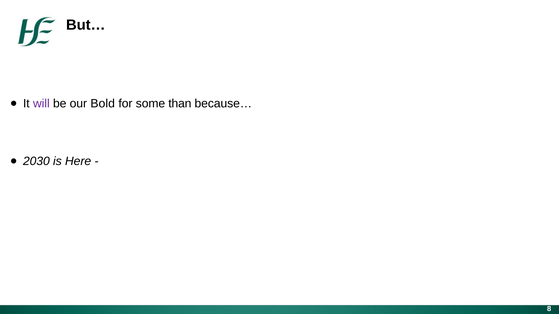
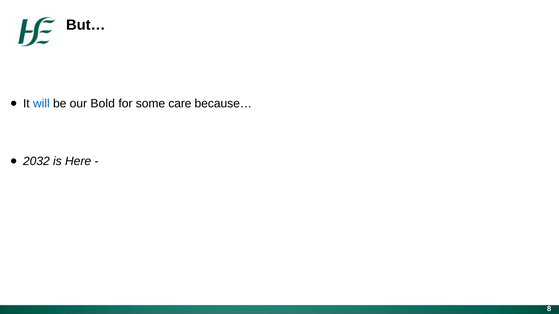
will colour: purple -> blue
than: than -> care
2030: 2030 -> 2032
